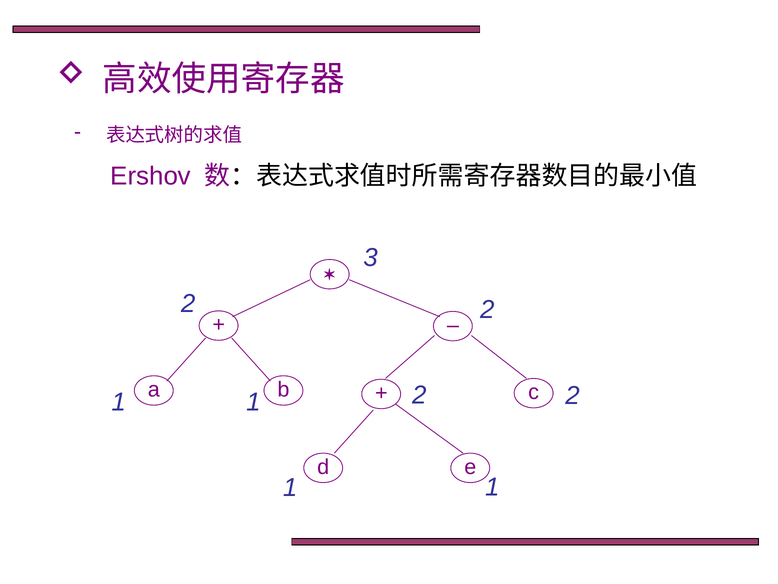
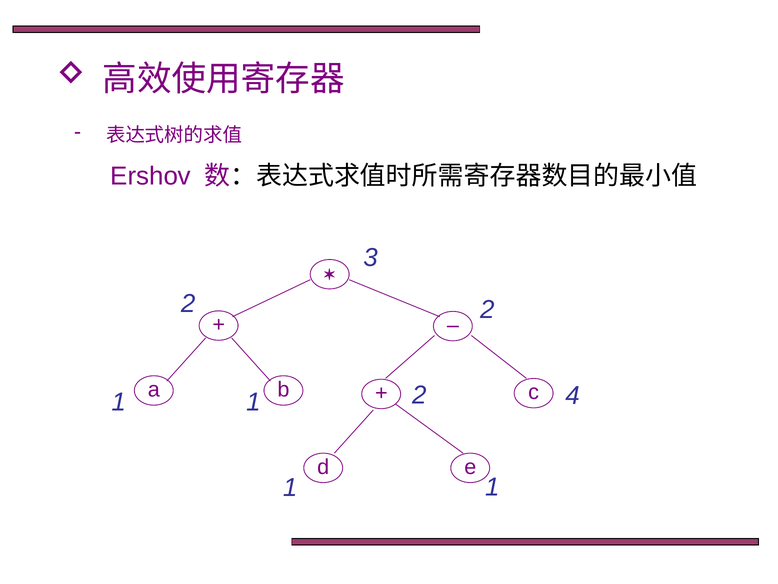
2 at (572, 396): 2 -> 4
